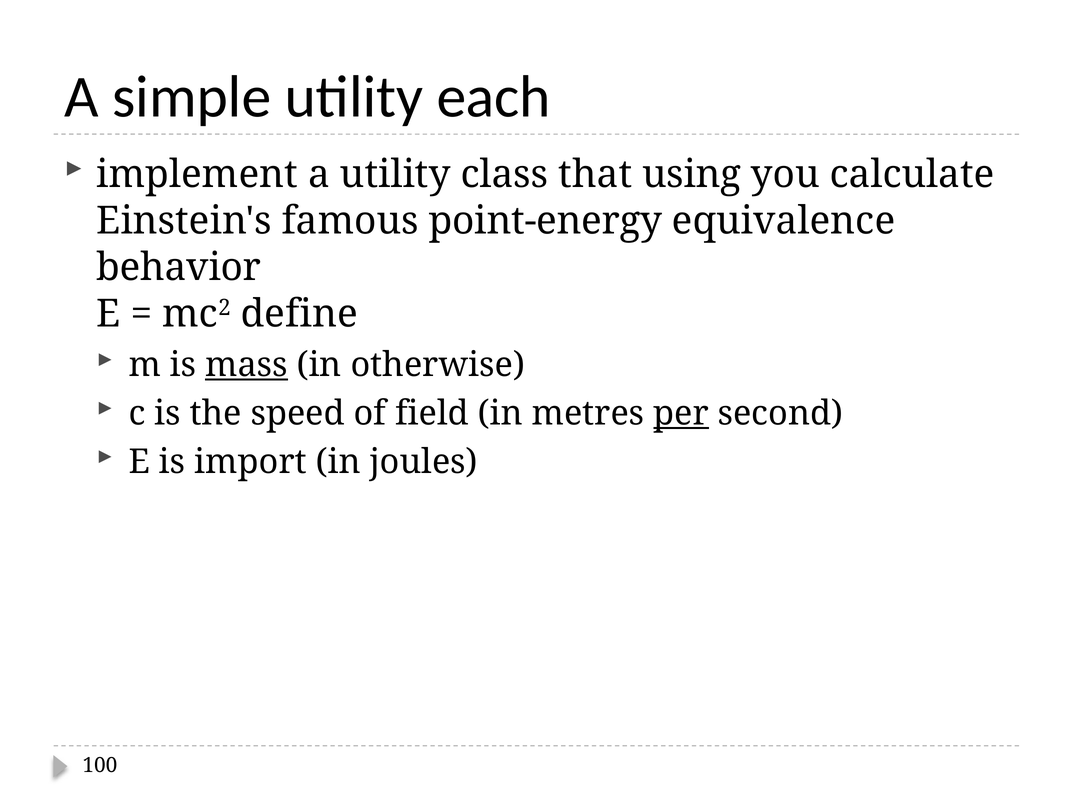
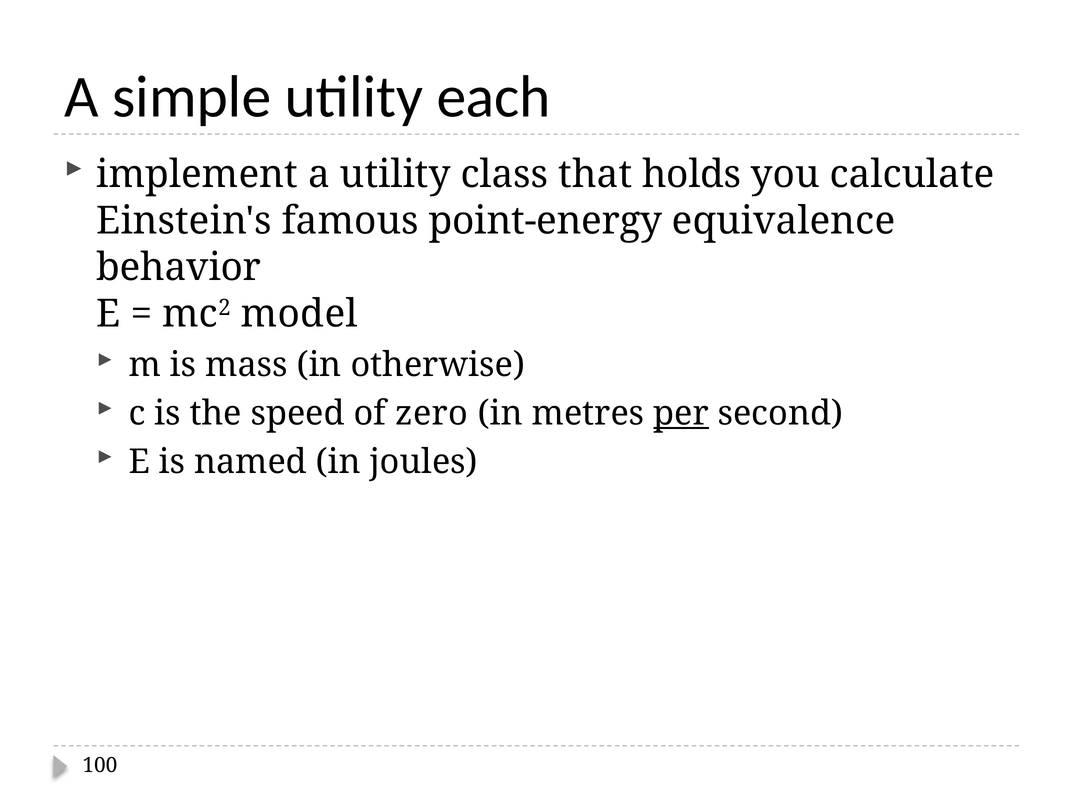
using: using -> holds
define: define -> model
mass underline: present -> none
field: field -> zero
import: import -> named
